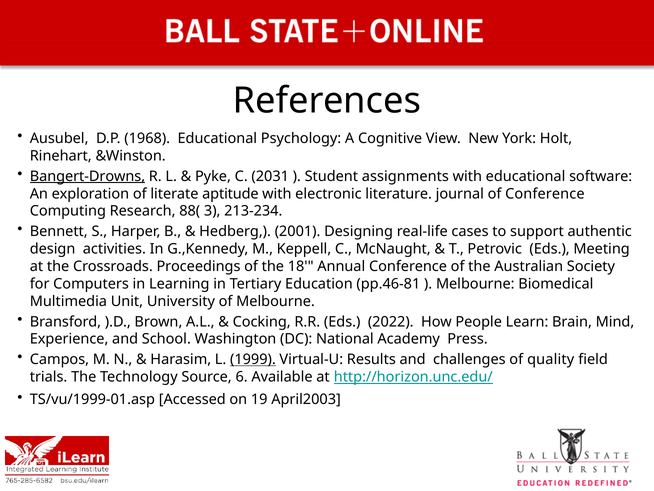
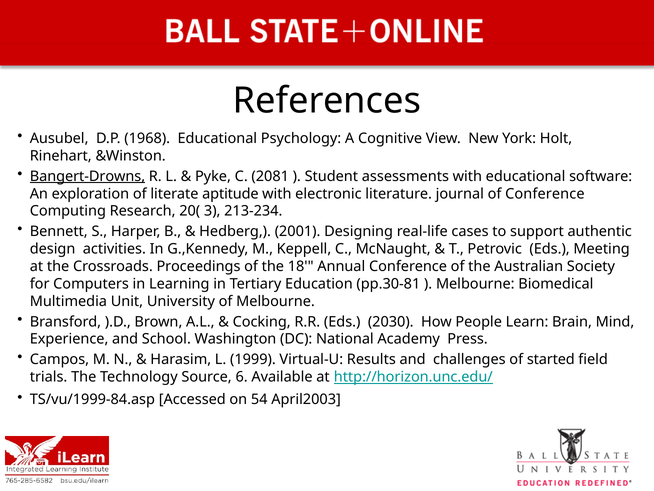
2031: 2031 -> 2081
assignments: assignments -> assessments
88(: 88( -> 20(
pp.46-81: pp.46-81 -> pp.30-81
2022: 2022 -> 2030
1999 underline: present -> none
quality: quality -> started
TS/vu/1999-01.asp: TS/vu/1999-01.asp -> TS/vu/1999-84.asp
19: 19 -> 54
